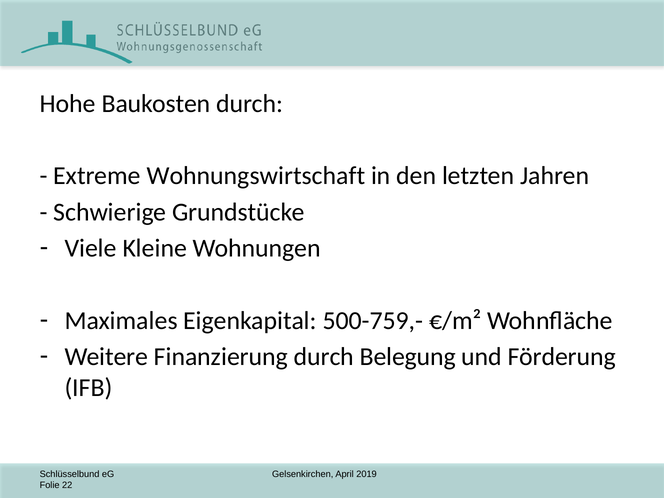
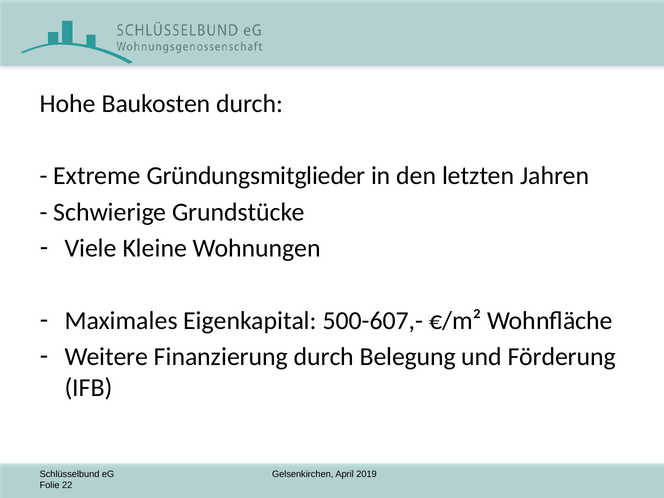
Wohnungswirtschaft: Wohnungswirtschaft -> Gründungsmitglieder
500-759,-: 500-759,- -> 500-607,-
